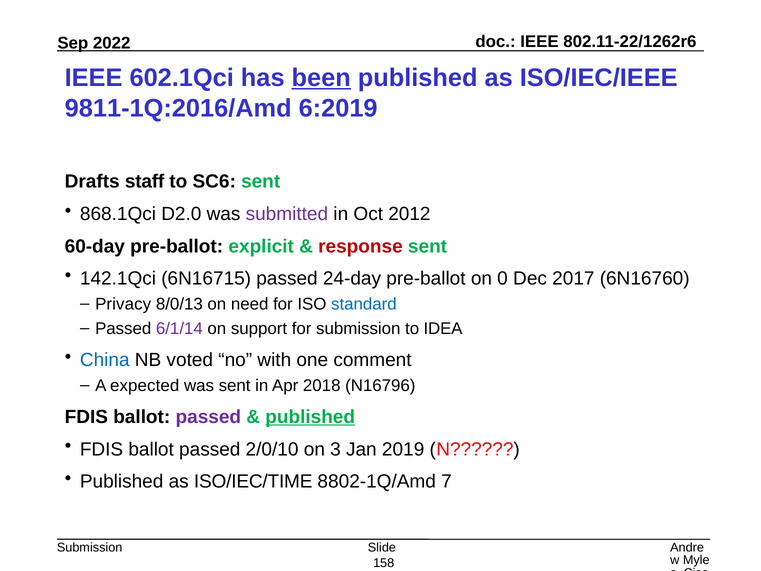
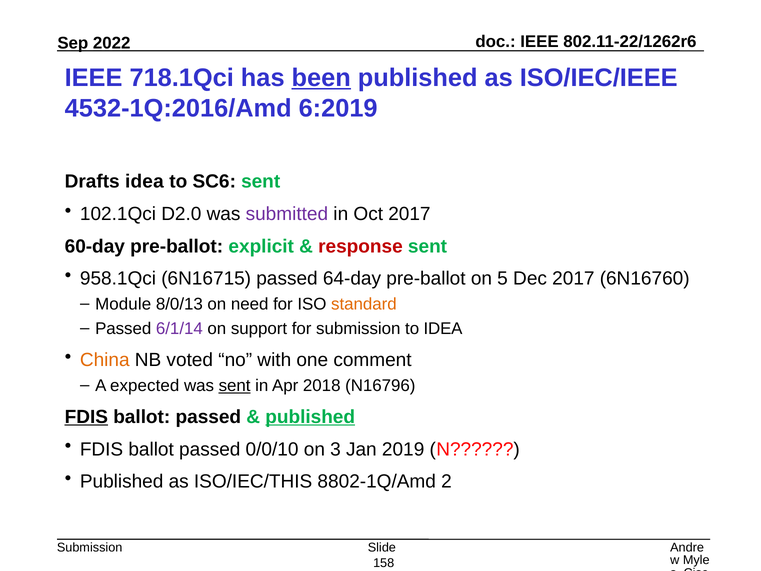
602.1Qci: 602.1Qci -> 718.1Qci
9811-1Q:2016/Amd: 9811-1Q:2016/Amd -> 4532-1Q:2016/Amd
Drafts staff: staff -> idea
868.1Qci: 868.1Qci -> 102.1Qci
Oct 2012: 2012 -> 2017
142.1Qci: 142.1Qci -> 958.1Qci
24-day: 24-day -> 64-day
0: 0 -> 5
Privacy: Privacy -> Module
standard colour: blue -> orange
China colour: blue -> orange
sent at (235, 386) underline: none -> present
FDIS at (86, 417) underline: none -> present
passed at (208, 417) colour: purple -> black
2/0/10: 2/0/10 -> 0/0/10
ISO/IEC/TIME: ISO/IEC/TIME -> ISO/IEC/THIS
7: 7 -> 2
